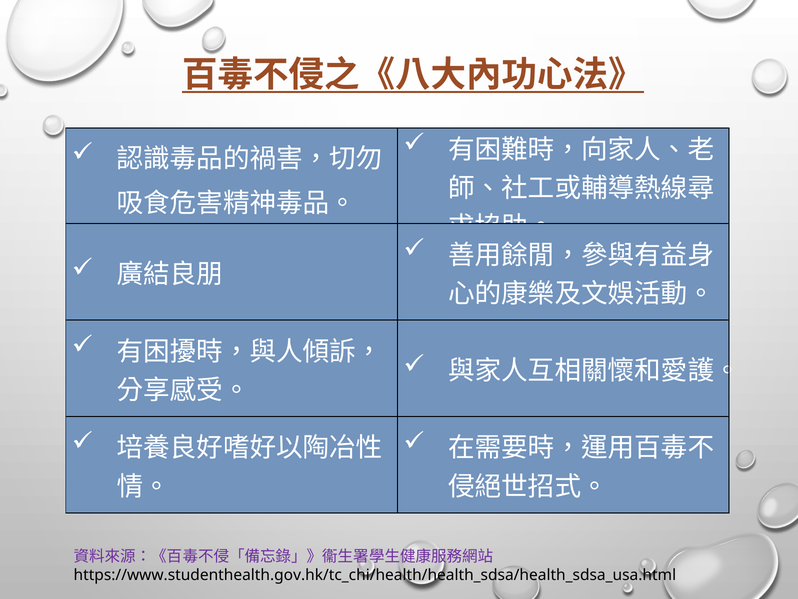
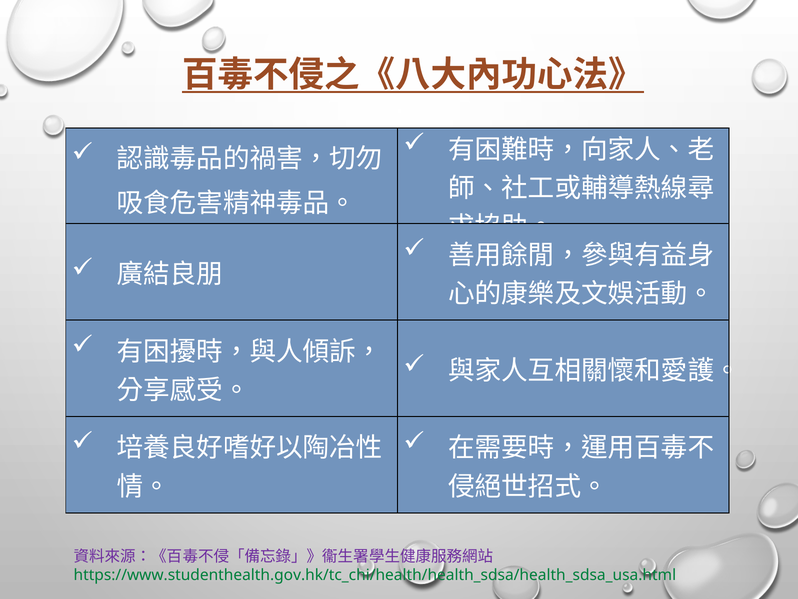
https://www.studenthealth.gov.hk/tc_chi/health/health_sdsa/health_sdsa_usa.html colour: black -> green
